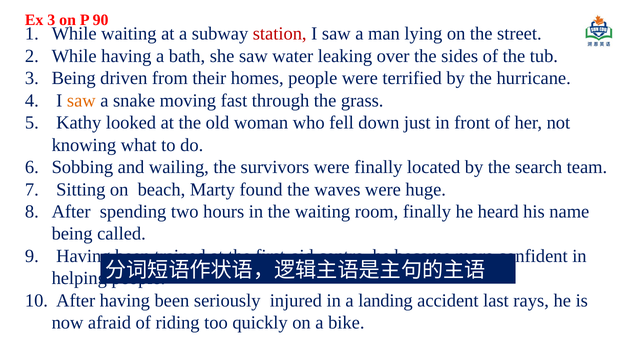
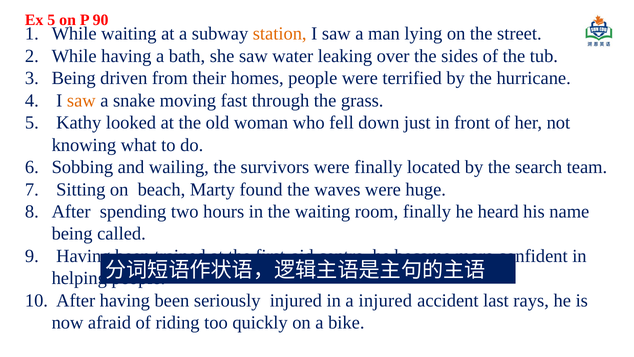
Ex 3: 3 -> 5
station colour: red -> orange
a landing: landing -> injured
